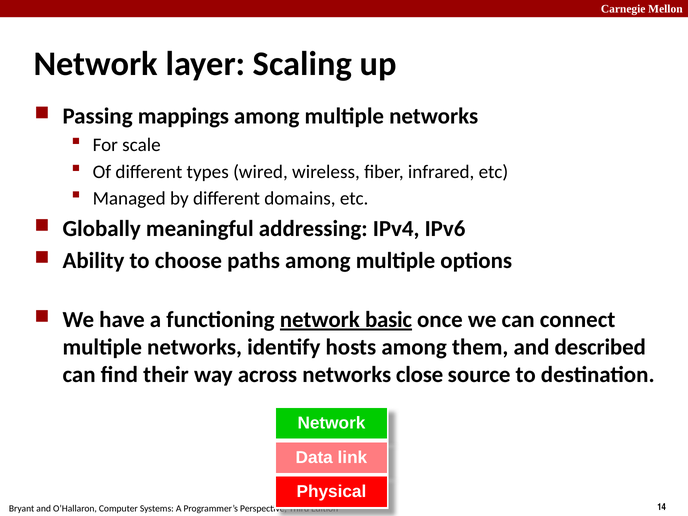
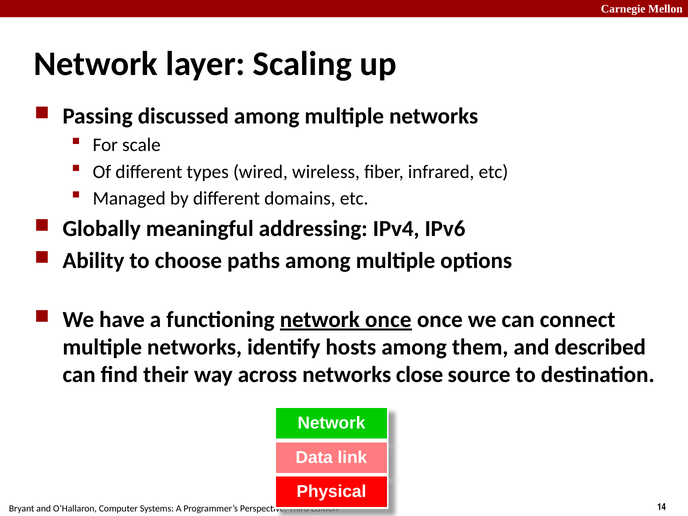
mappings: mappings -> discussed
network basic: basic -> once
